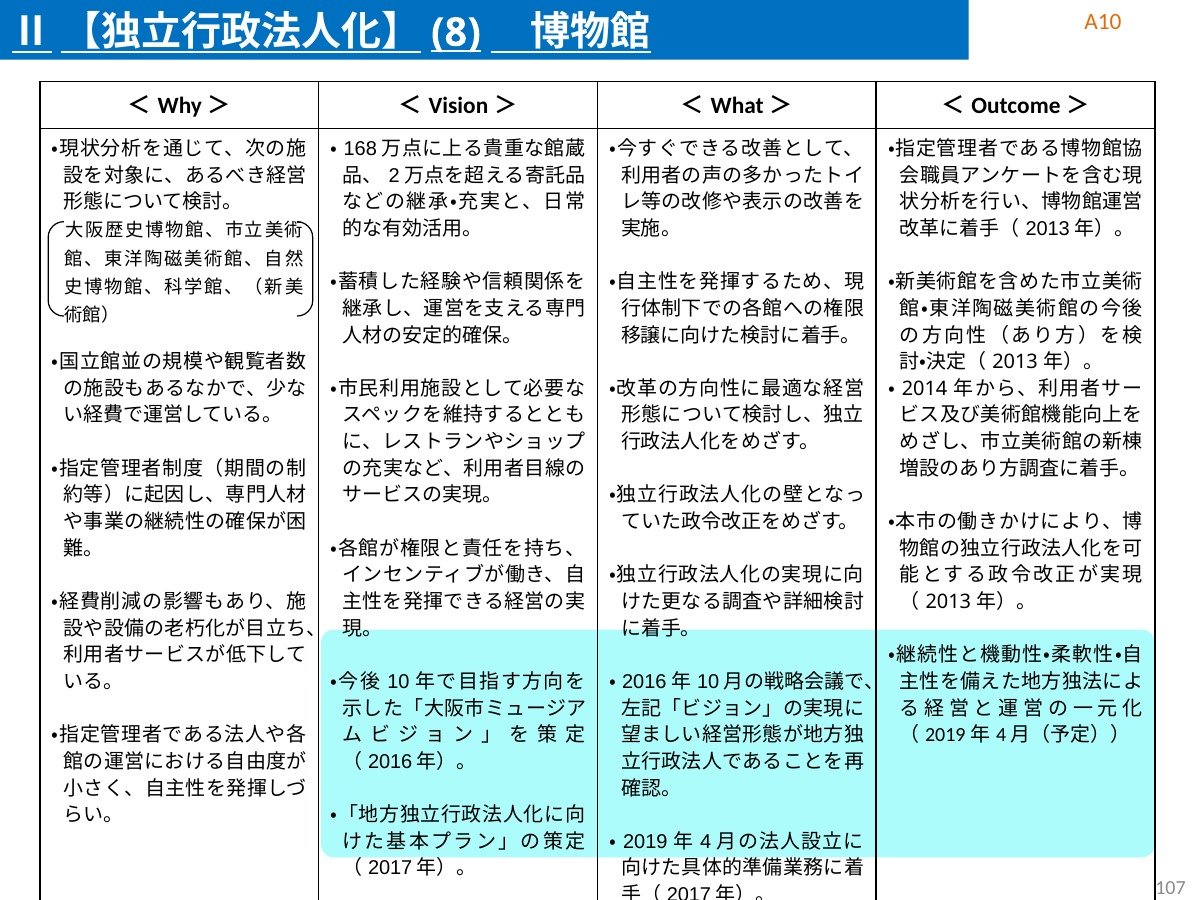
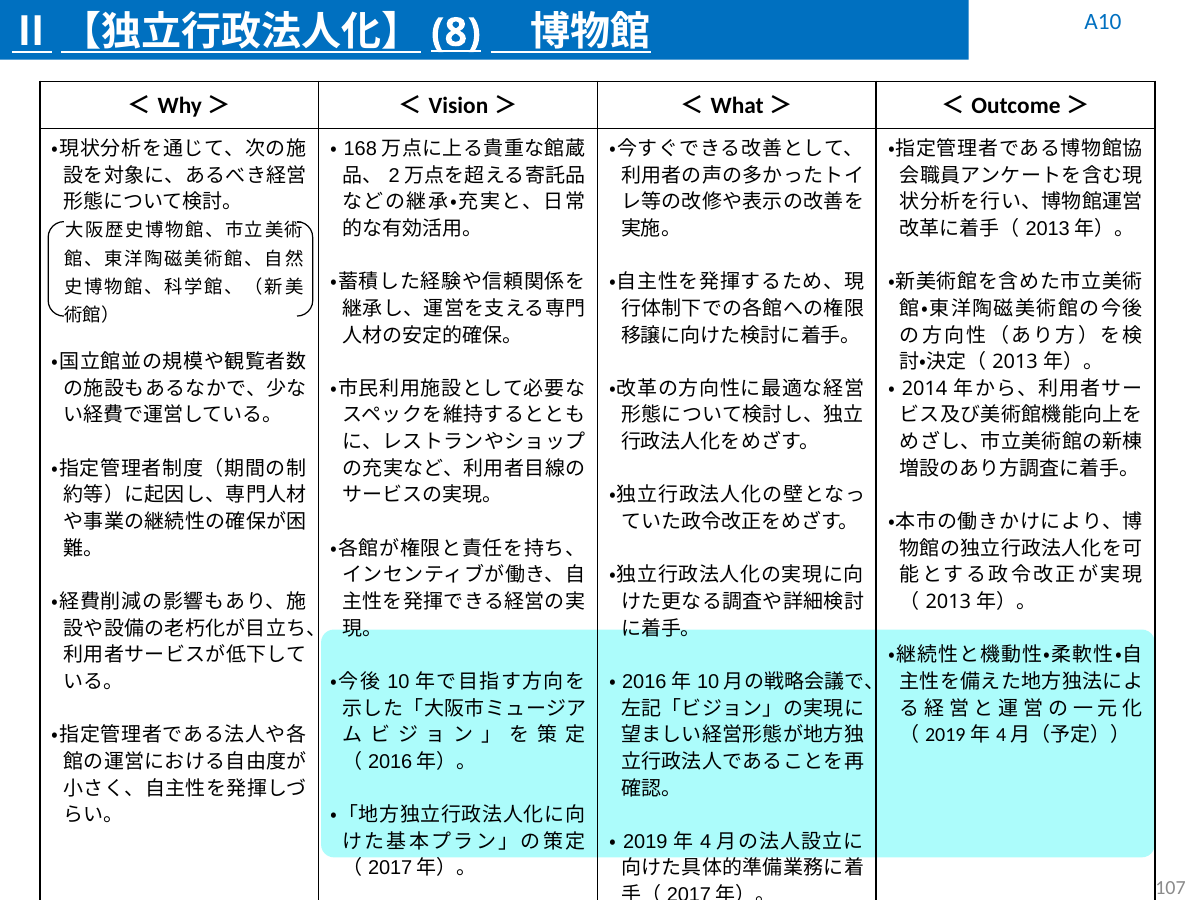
A10 colour: orange -> blue
